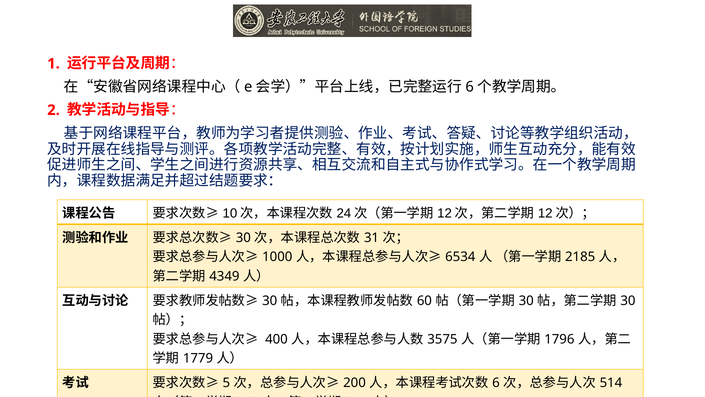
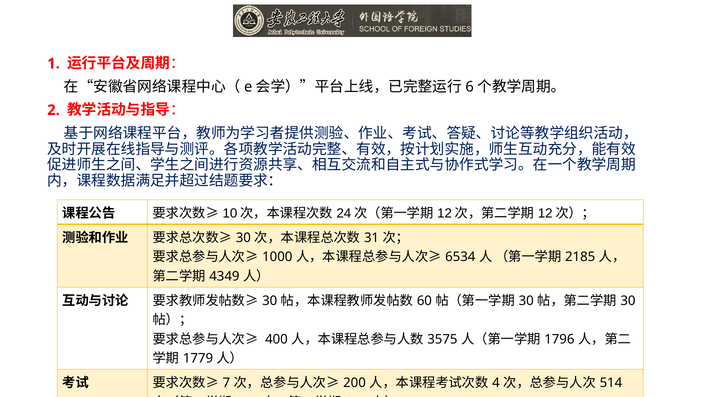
5: 5 -> 7
6 at (496, 383): 6 -> 4
